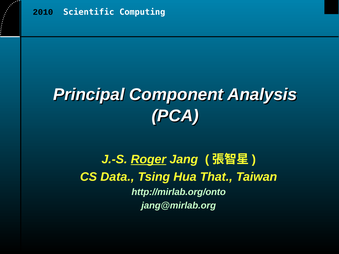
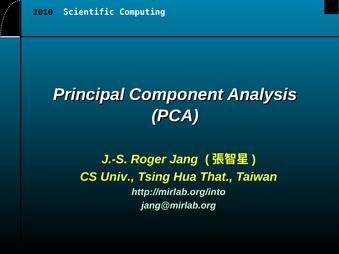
Roger underline: present -> none
Data: Data -> Univ
http://mirlab.org/onto: http://mirlab.org/onto -> http://mirlab.org/into
